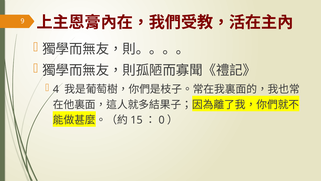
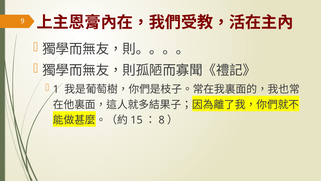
4: 4 -> 1
0: 0 -> 8
